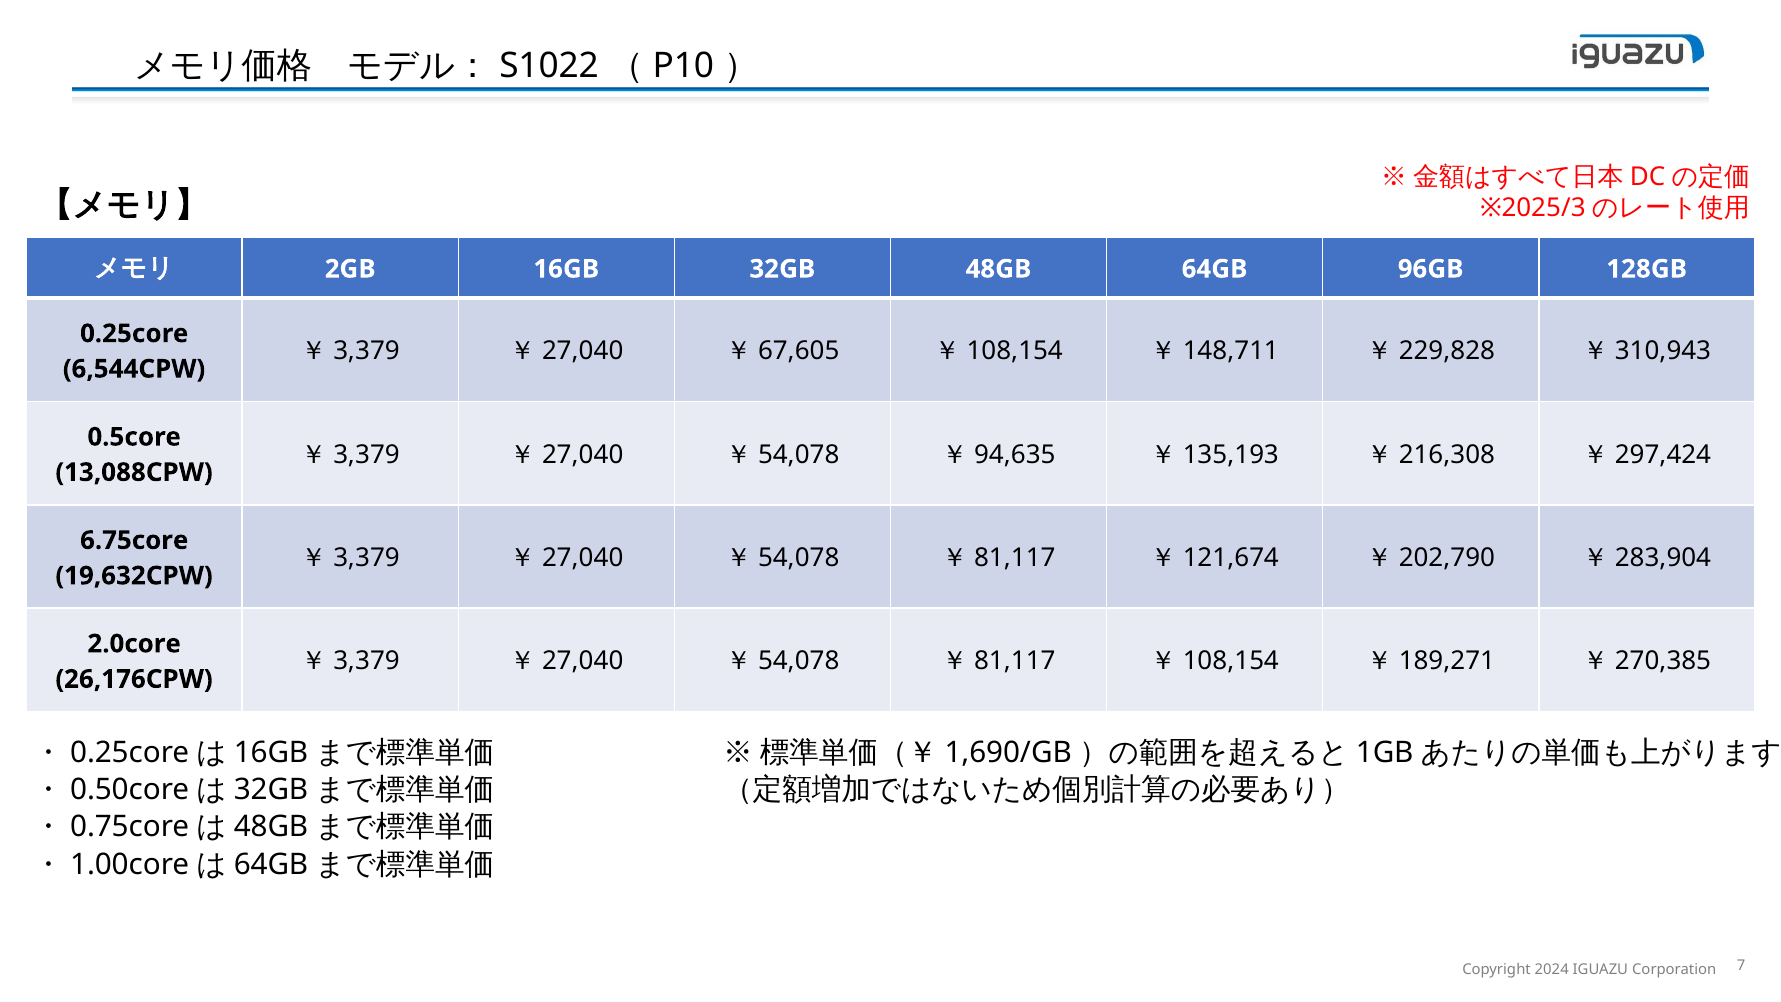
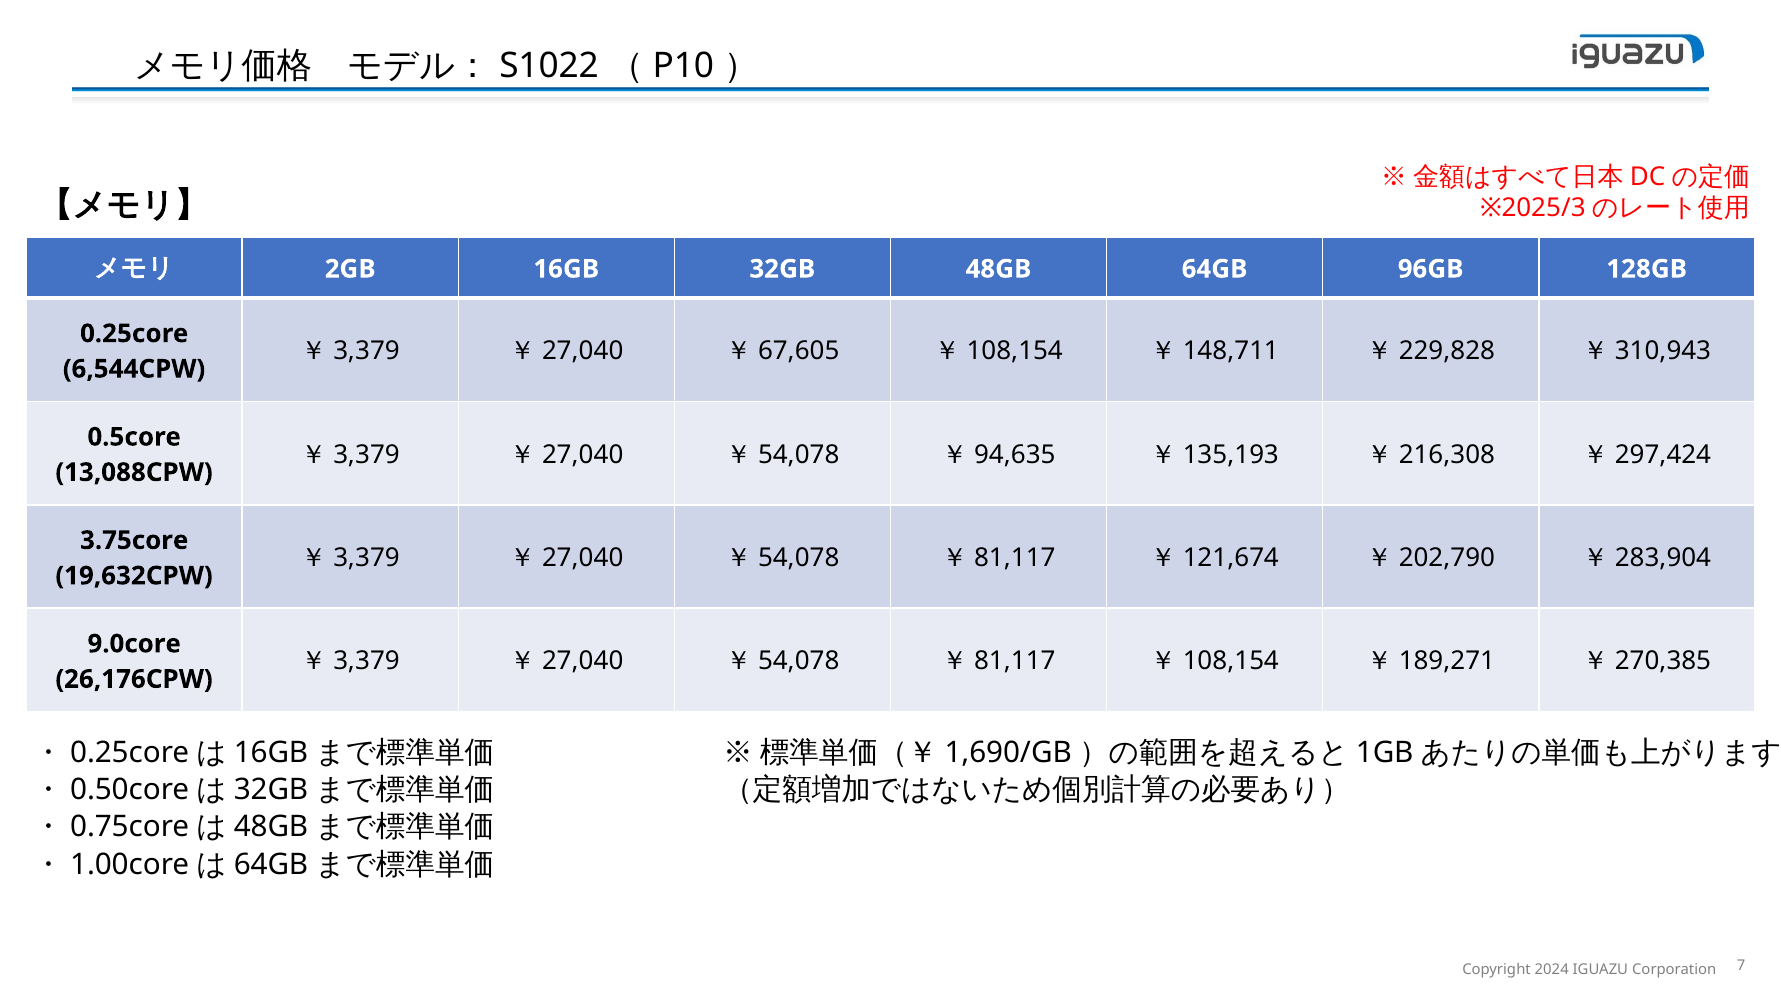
6.75core: 6.75core -> 3.75core
2.0core: 2.0core -> 9.0core
